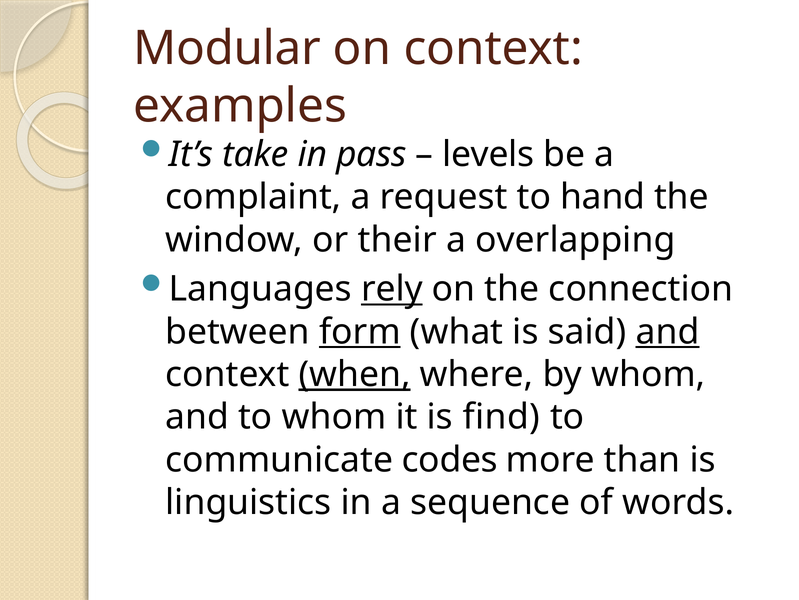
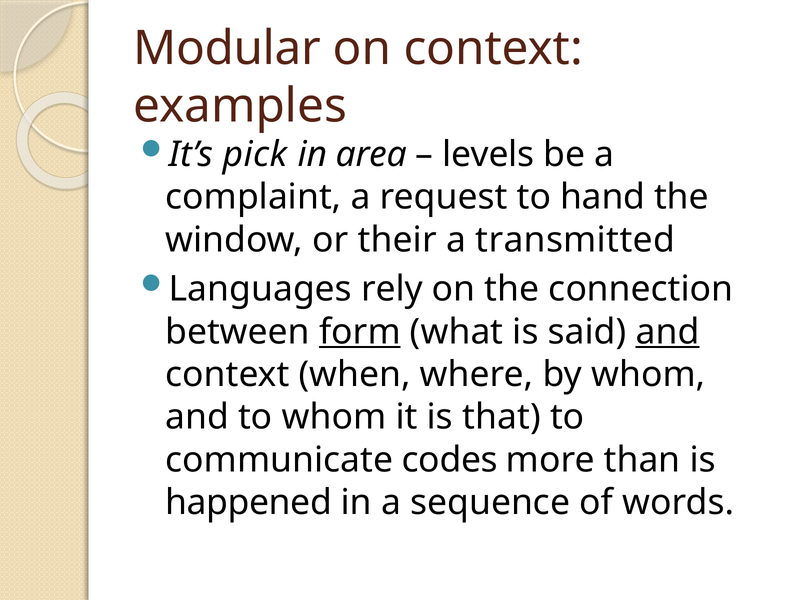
take: take -> pick
pass: pass -> area
overlapping: overlapping -> transmitted
rely underline: present -> none
when underline: present -> none
find: find -> that
linguistics: linguistics -> happened
